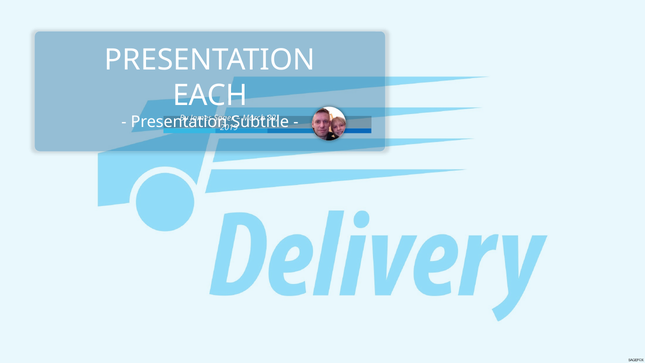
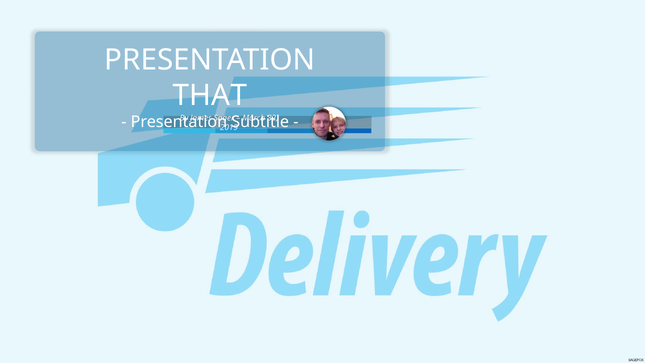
EACH: EACH -> THAT
